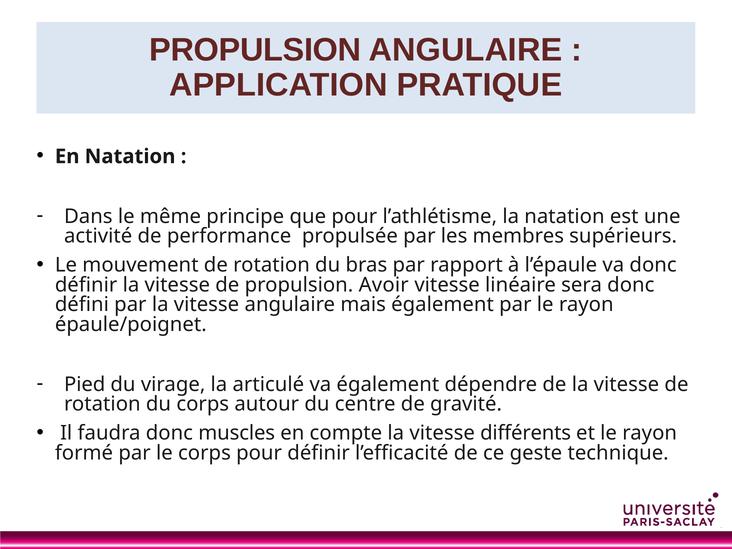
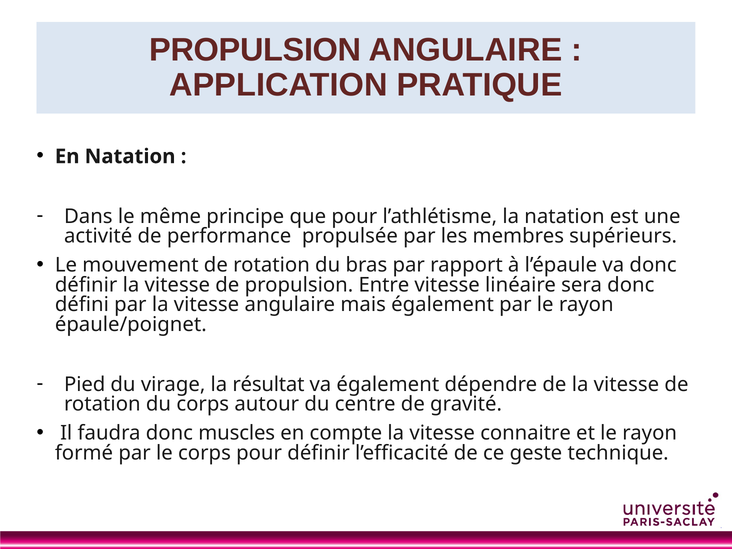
Avoir: Avoir -> Entre
articulé: articulé -> résultat
différents: différents -> connaitre
